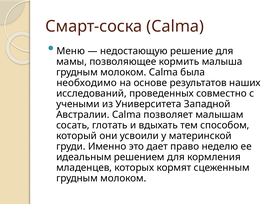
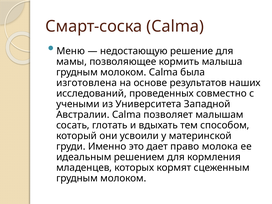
необходимо: необходимо -> изготовлена
неделю: неделю -> молока
